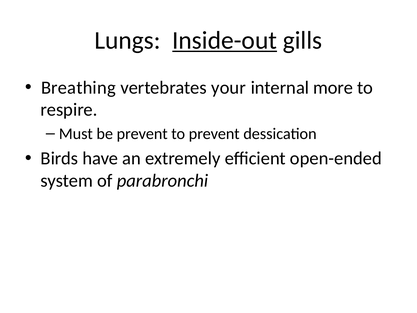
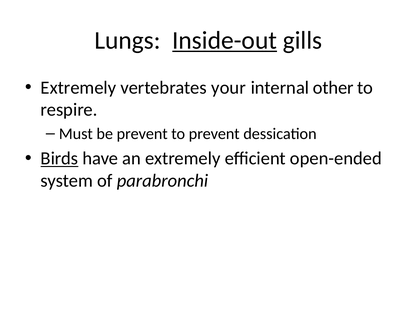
Breathing at (78, 87): Breathing -> Extremely
more: more -> other
Birds underline: none -> present
